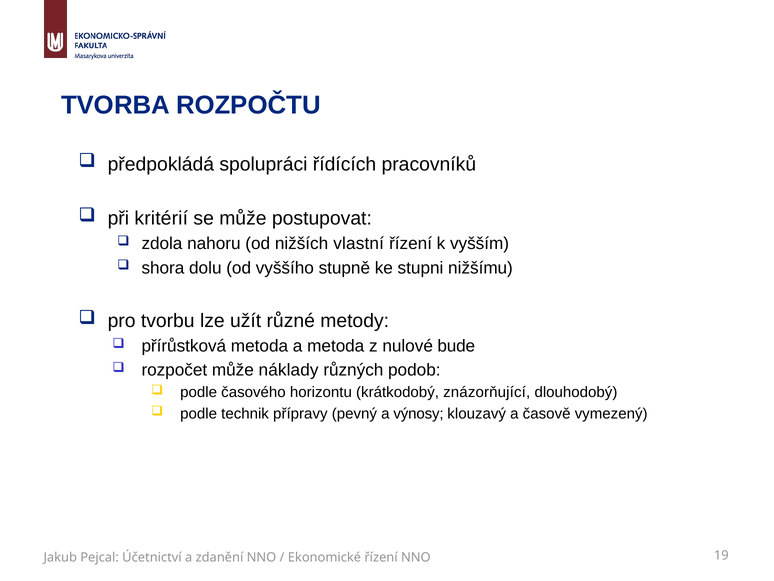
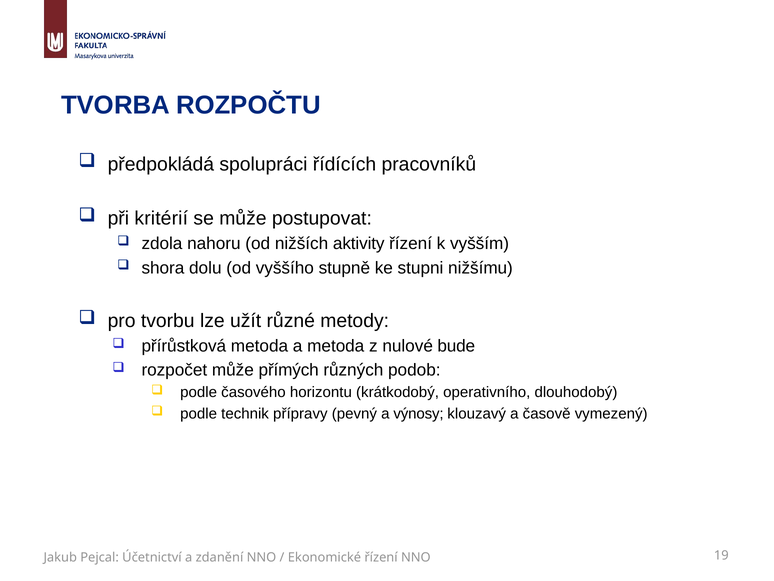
vlastní: vlastní -> aktivity
náklady: náklady -> přímých
znázorňující: znázorňující -> operativního
